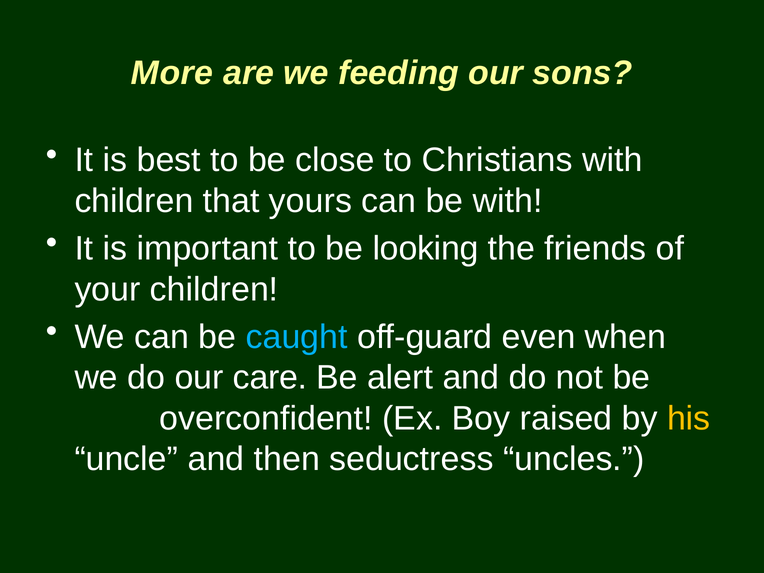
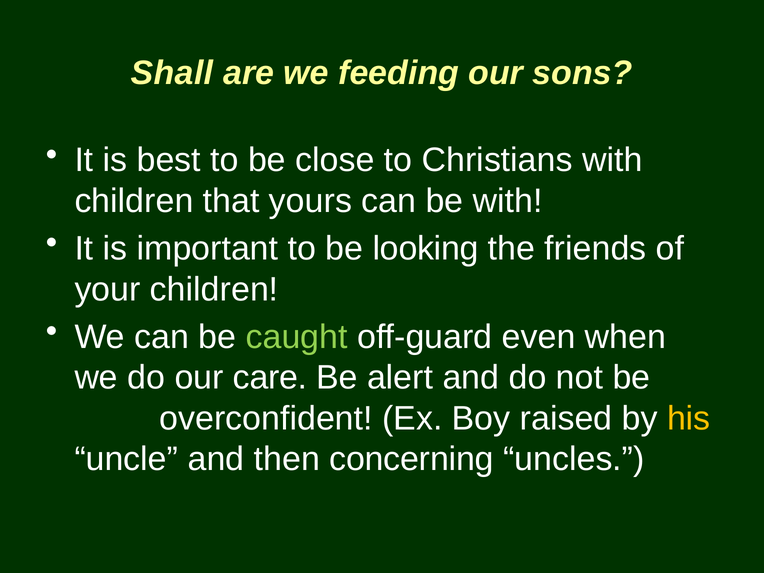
More: More -> Shall
caught colour: light blue -> light green
seductress: seductress -> concerning
